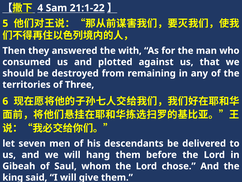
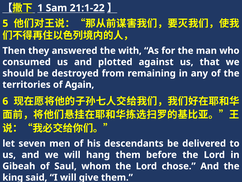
4: 4 -> 1
Three: Three -> Again
